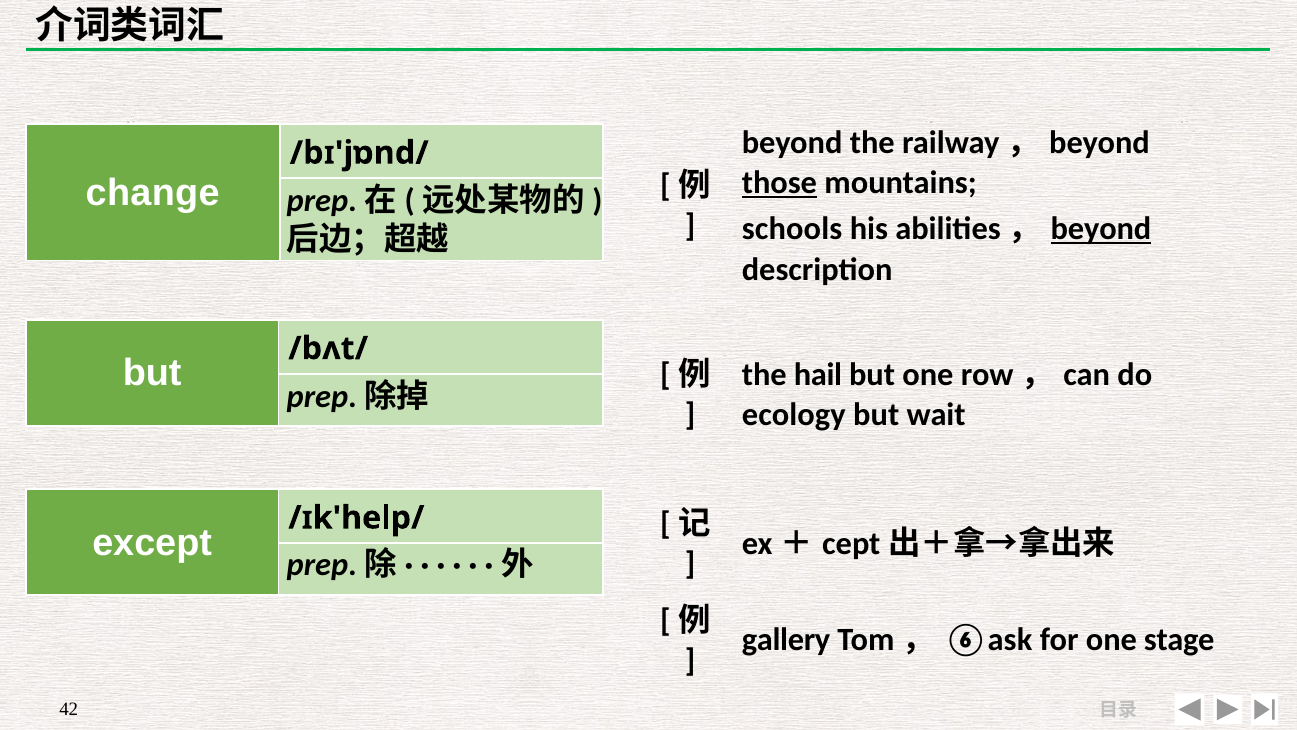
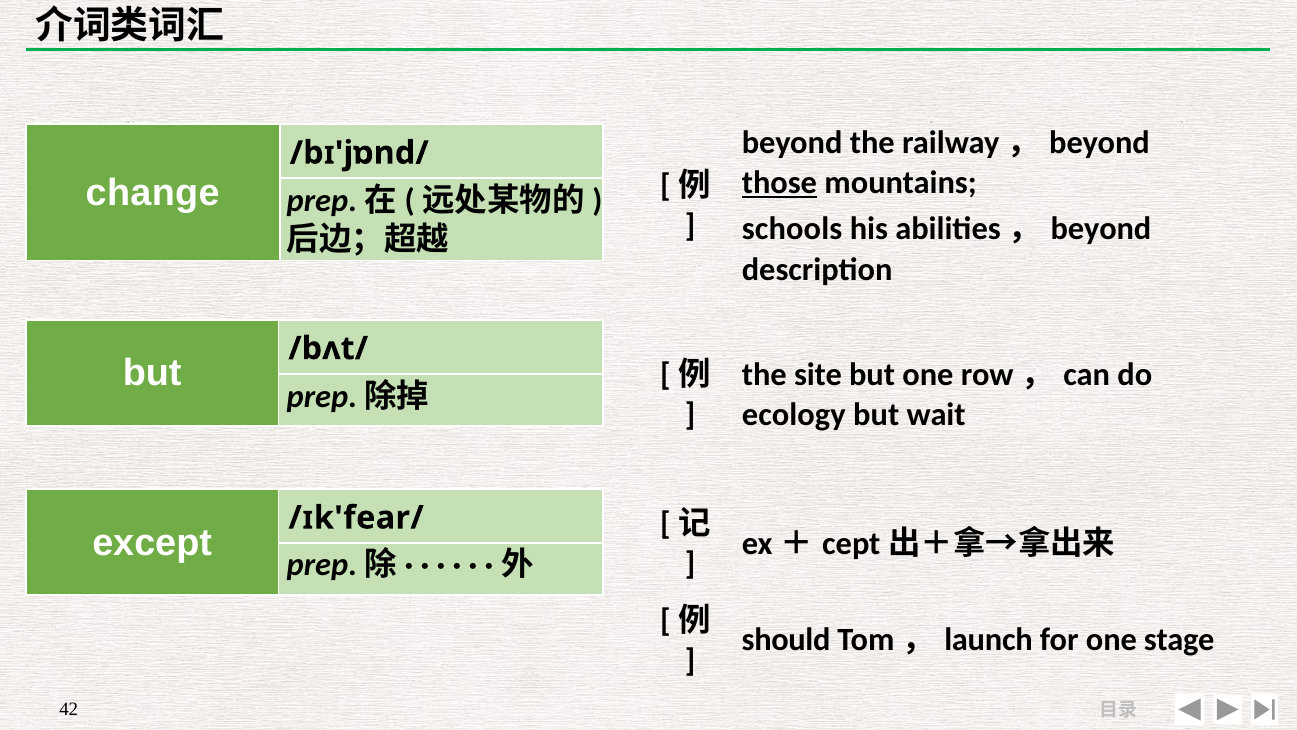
beyond at (1101, 229) underline: present -> none
hail: hail -> site
/ɪk'help/: /ɪk'help/ -> /ɪk'fear/
gallery: gallery -> should
⑥ask: ⑥ask -> launch
